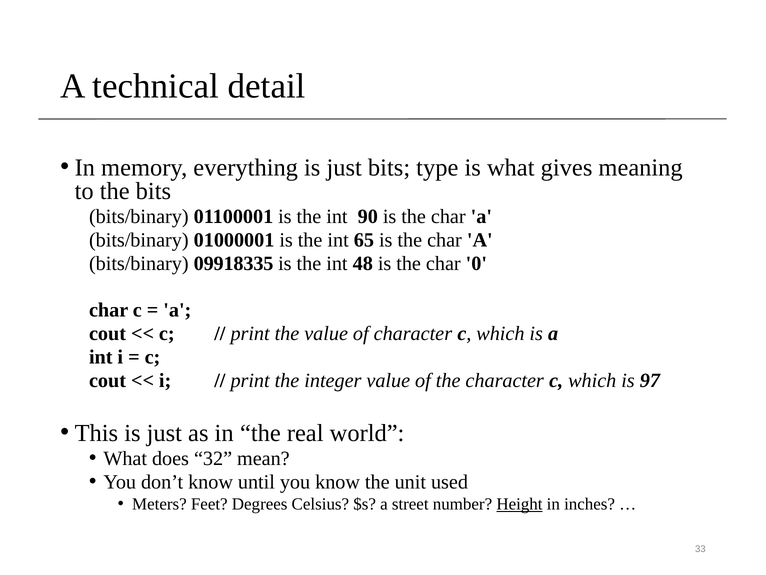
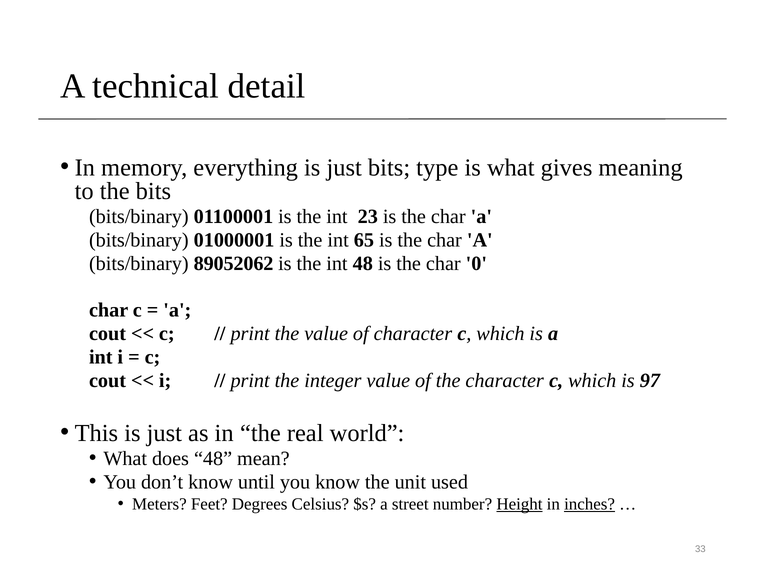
90: 90 -> 23
09918335: 09918335 -> 89052062
does 32: 32 -> 48
inches underline: none -> present
